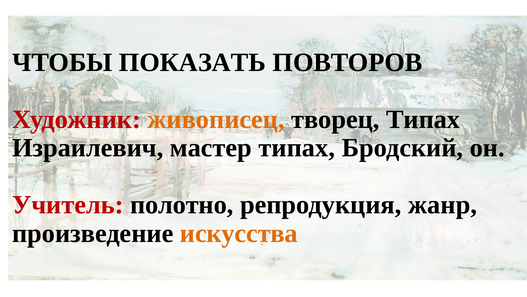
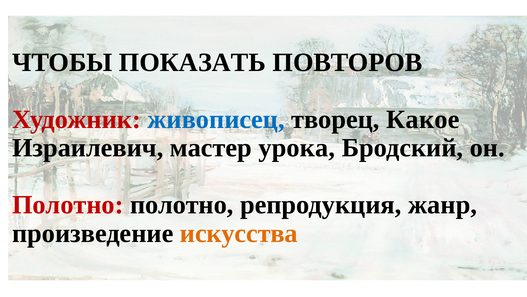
живописец colour: orange -> blue
творец Типах: Типах -> Какое
мастер типах: типах -> урока
Учитель at (68, 204): Учитель -> Полотно
